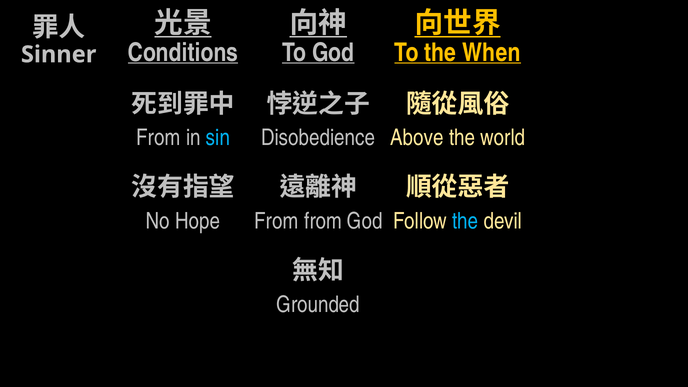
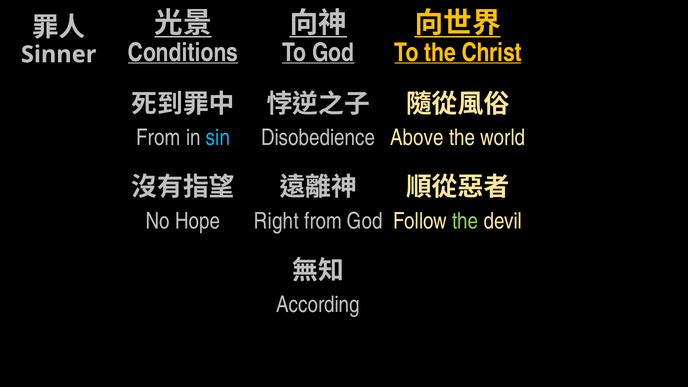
When: When -> Christ
From at (276, 221): From -> Right
the at (465, 221) colour: light blue -> light green
Grounded: Grounded -> According
